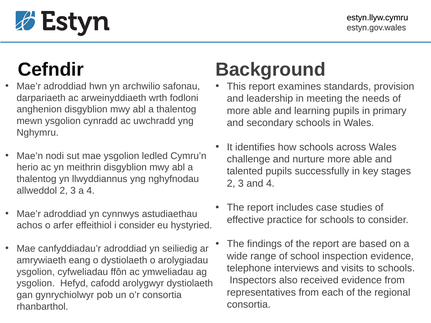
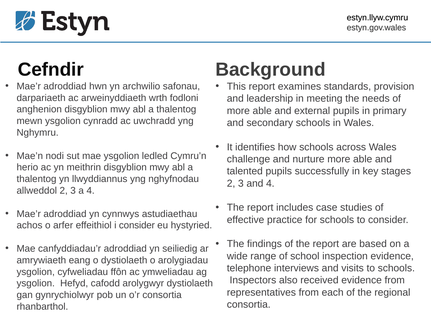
learning: learning -> external
